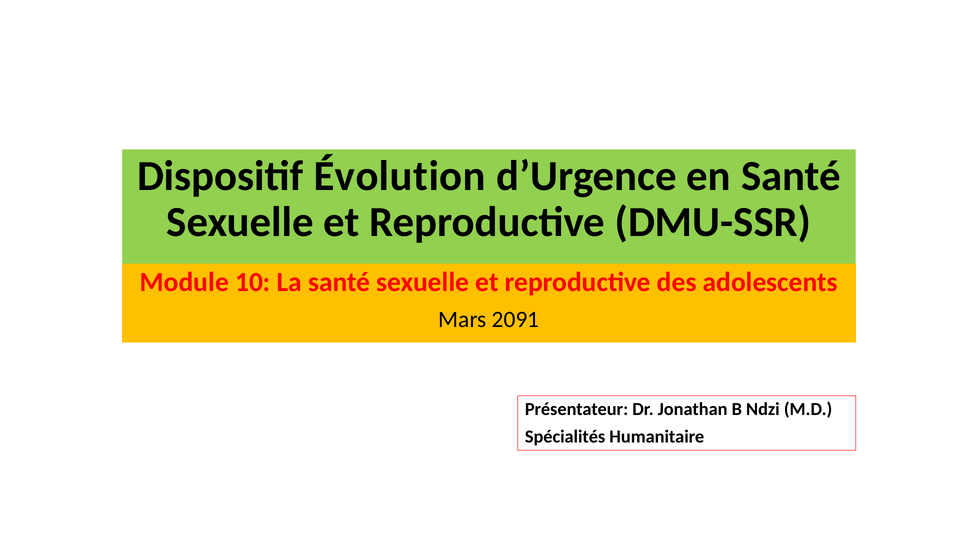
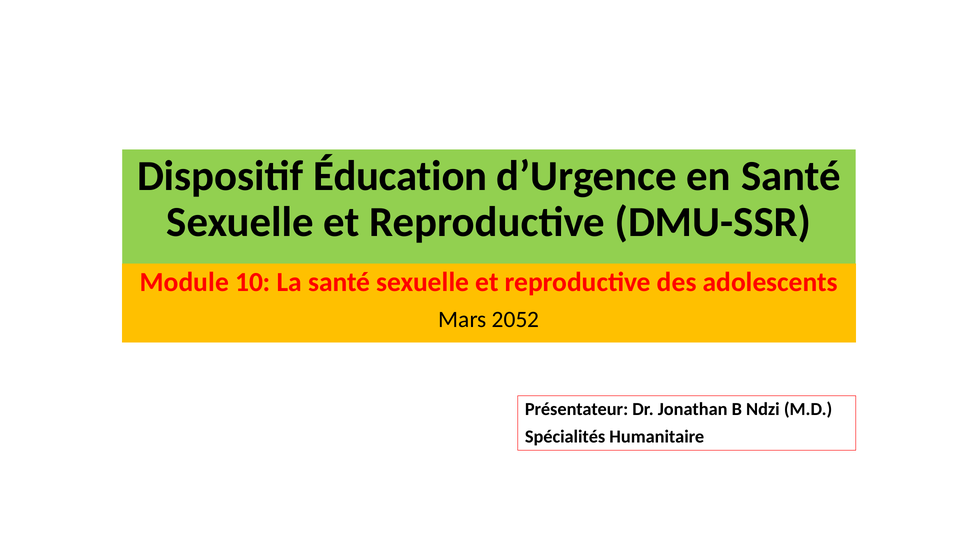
Évolution: Évolution -> Éducation
2091: 2091 -> 2052
